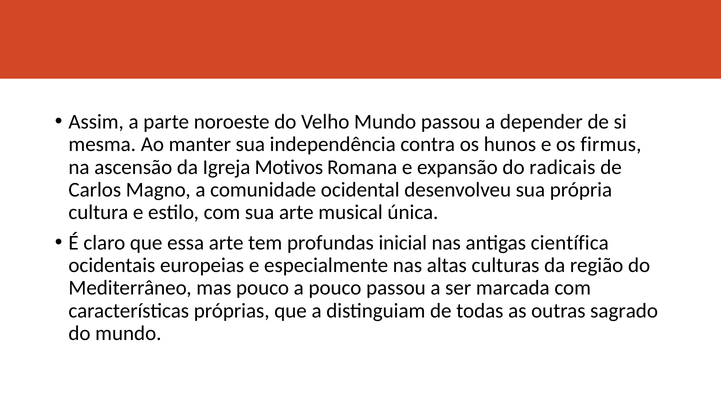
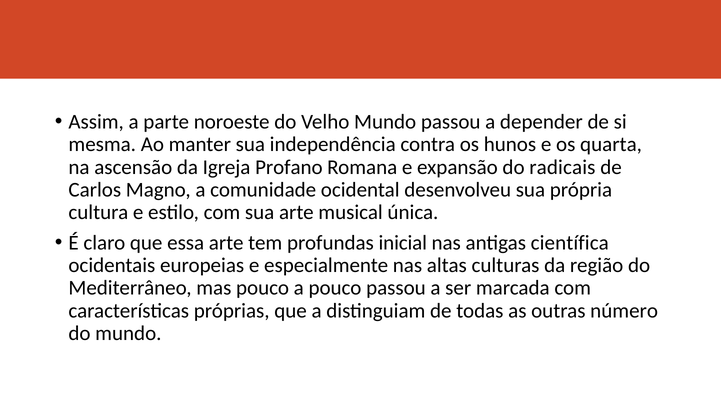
firmus: firmus -> quarta
Motivos: Motivos -> Profano
sagrado: sagrado -> número
